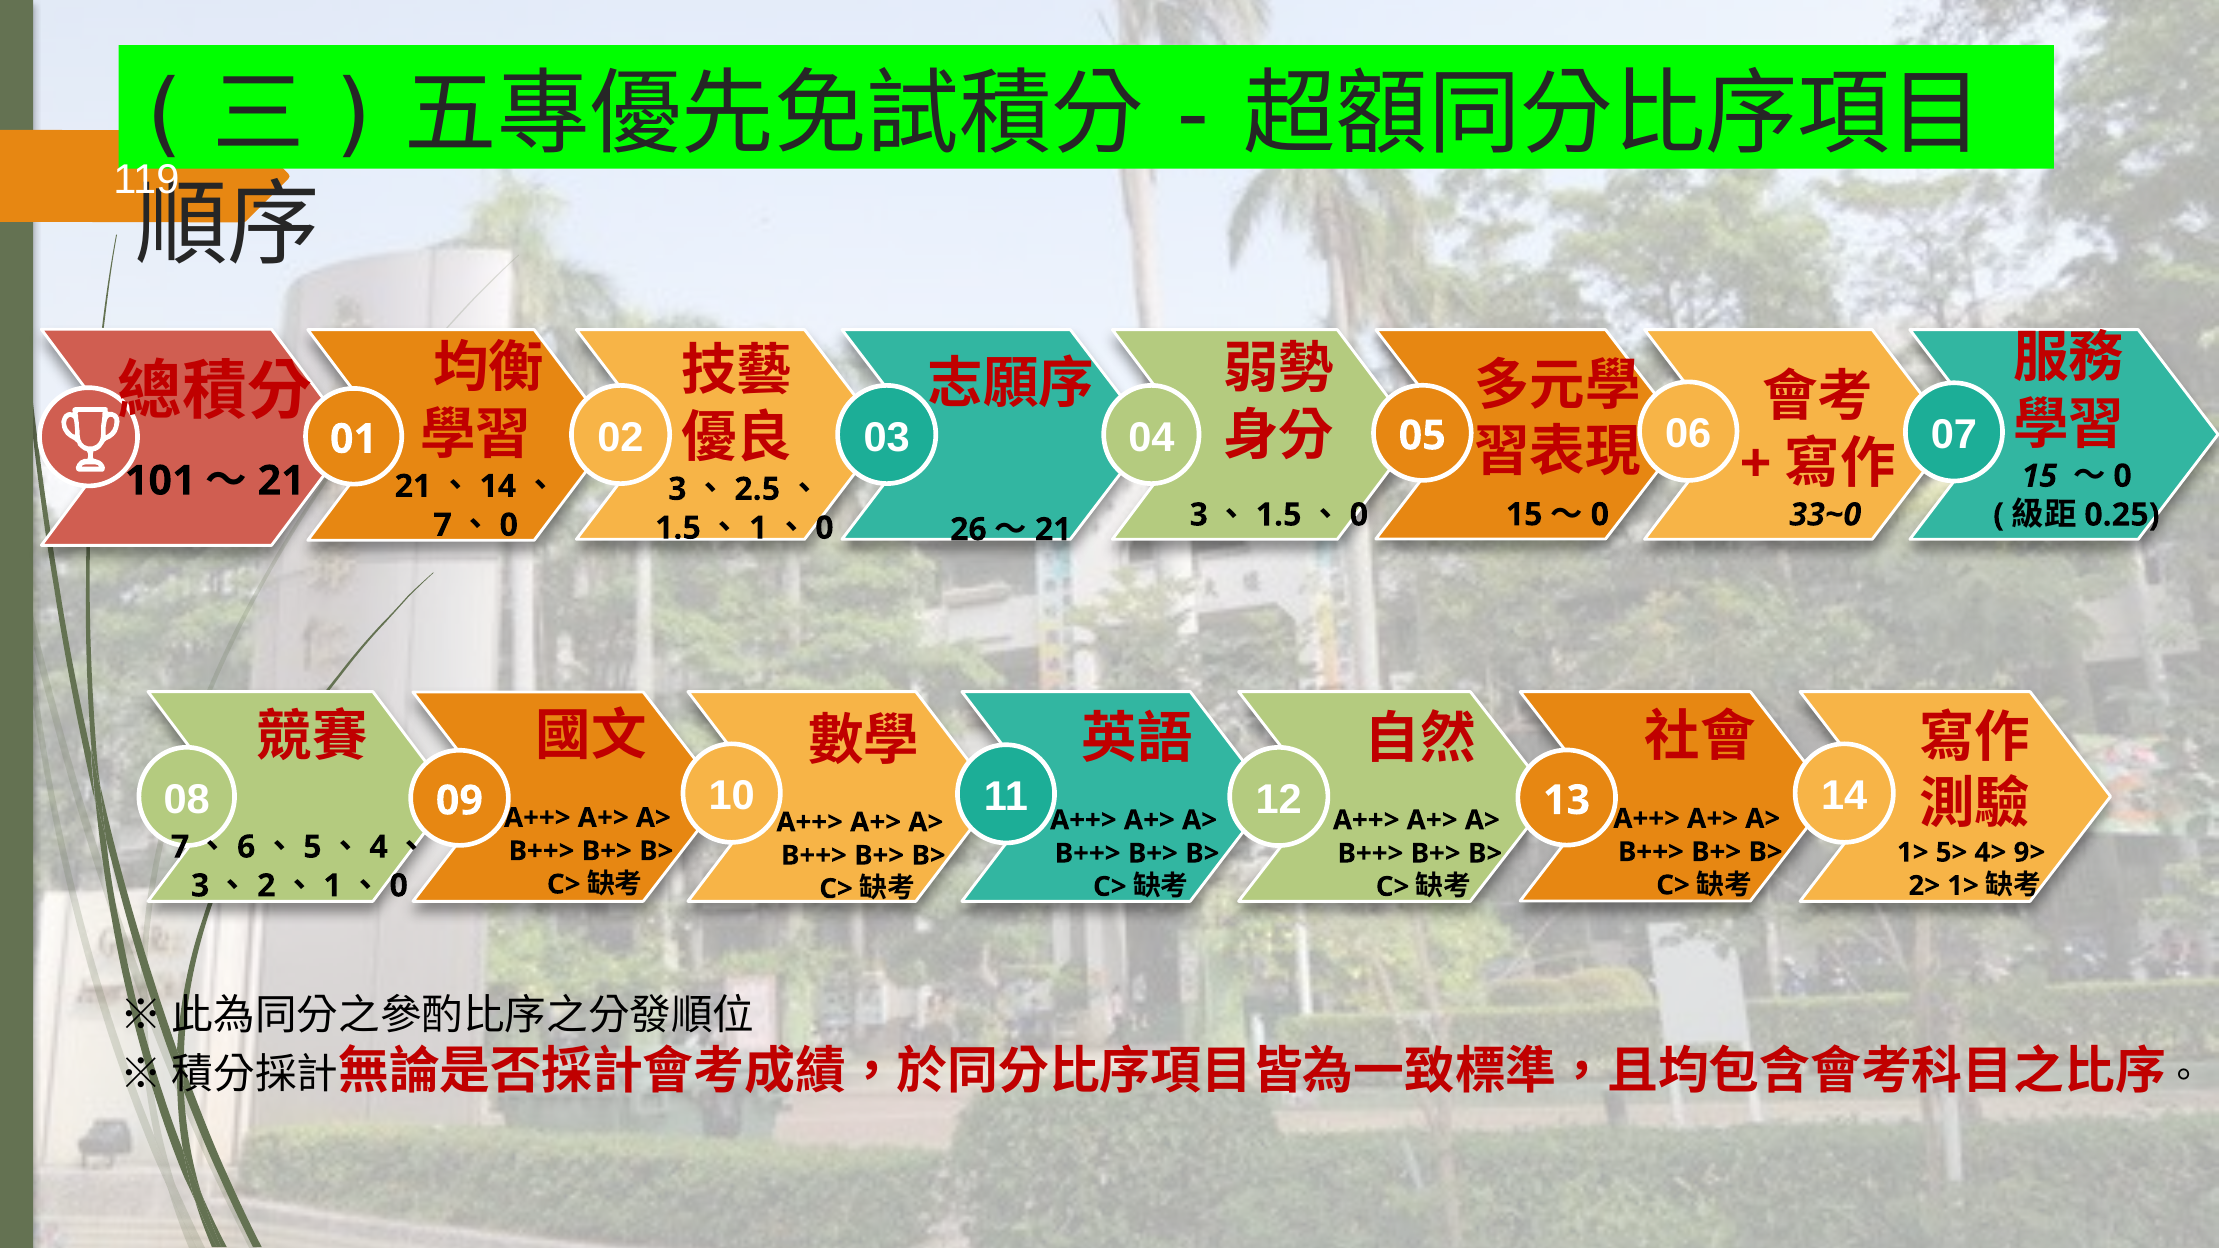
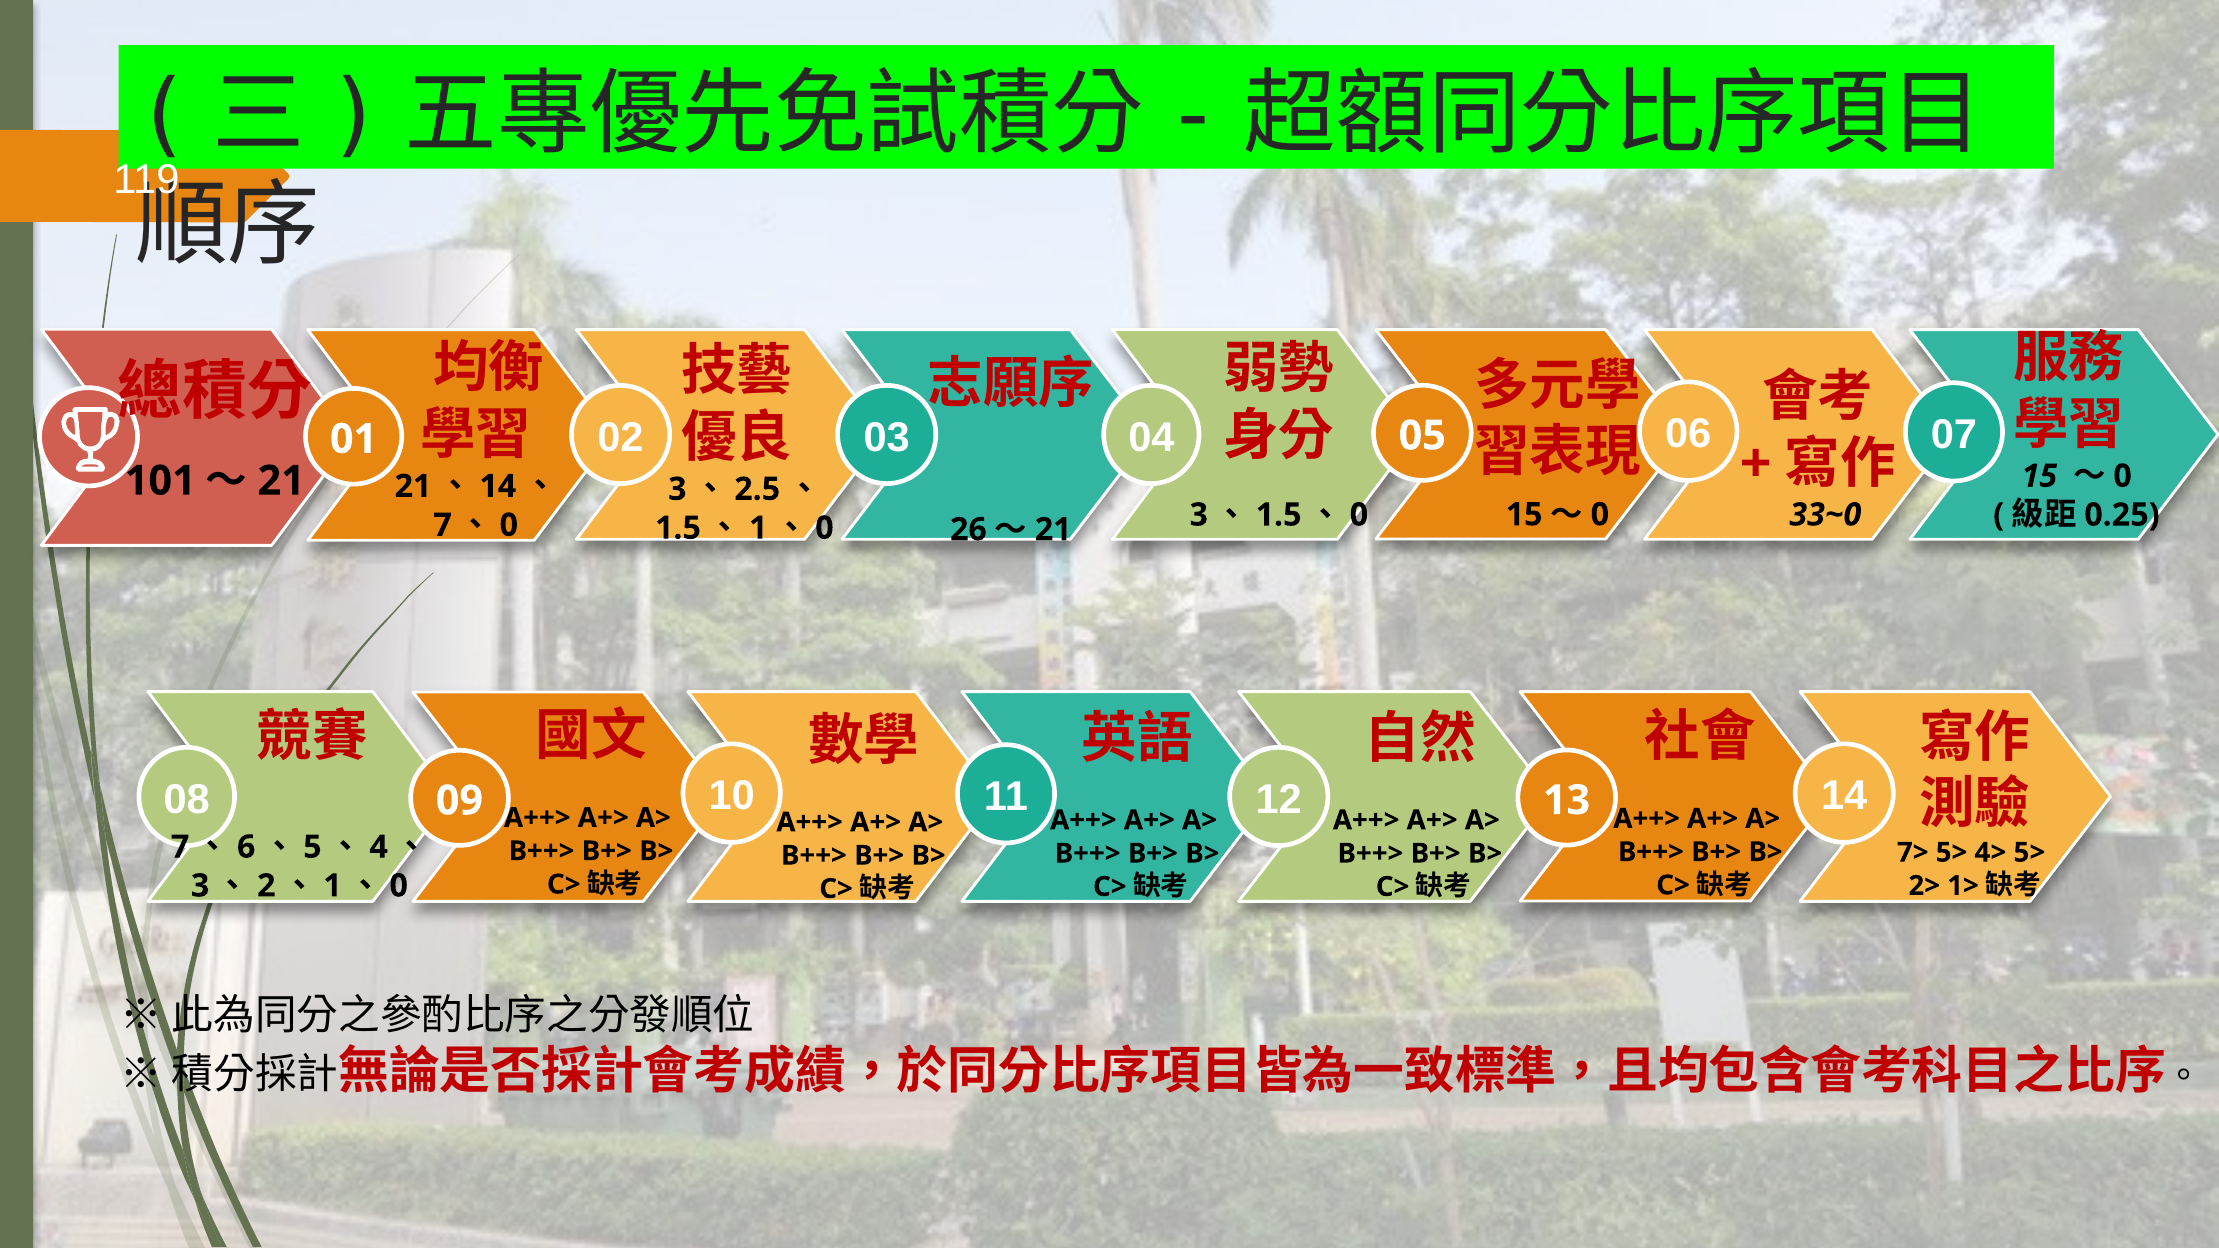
1> at (1913, 853): 1> -> 7>
4> 9>: 9> -> 5>
